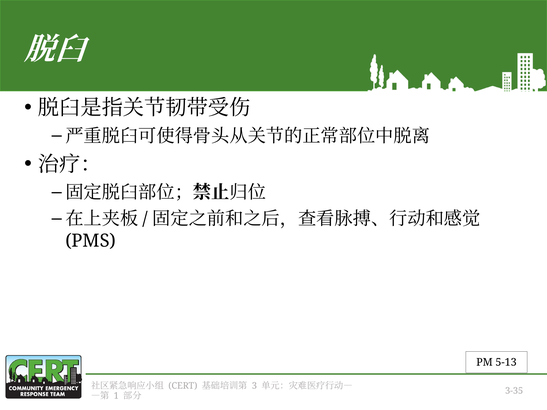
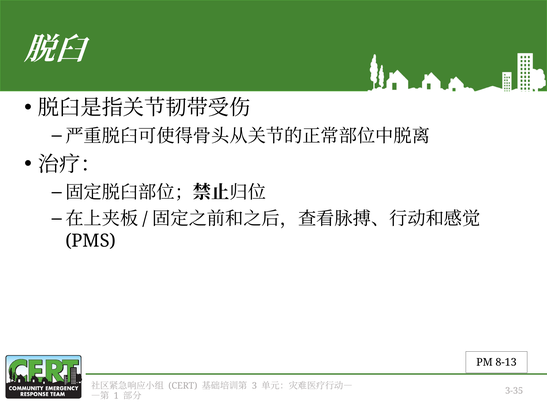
5-13: 5-13 -> 8-13
